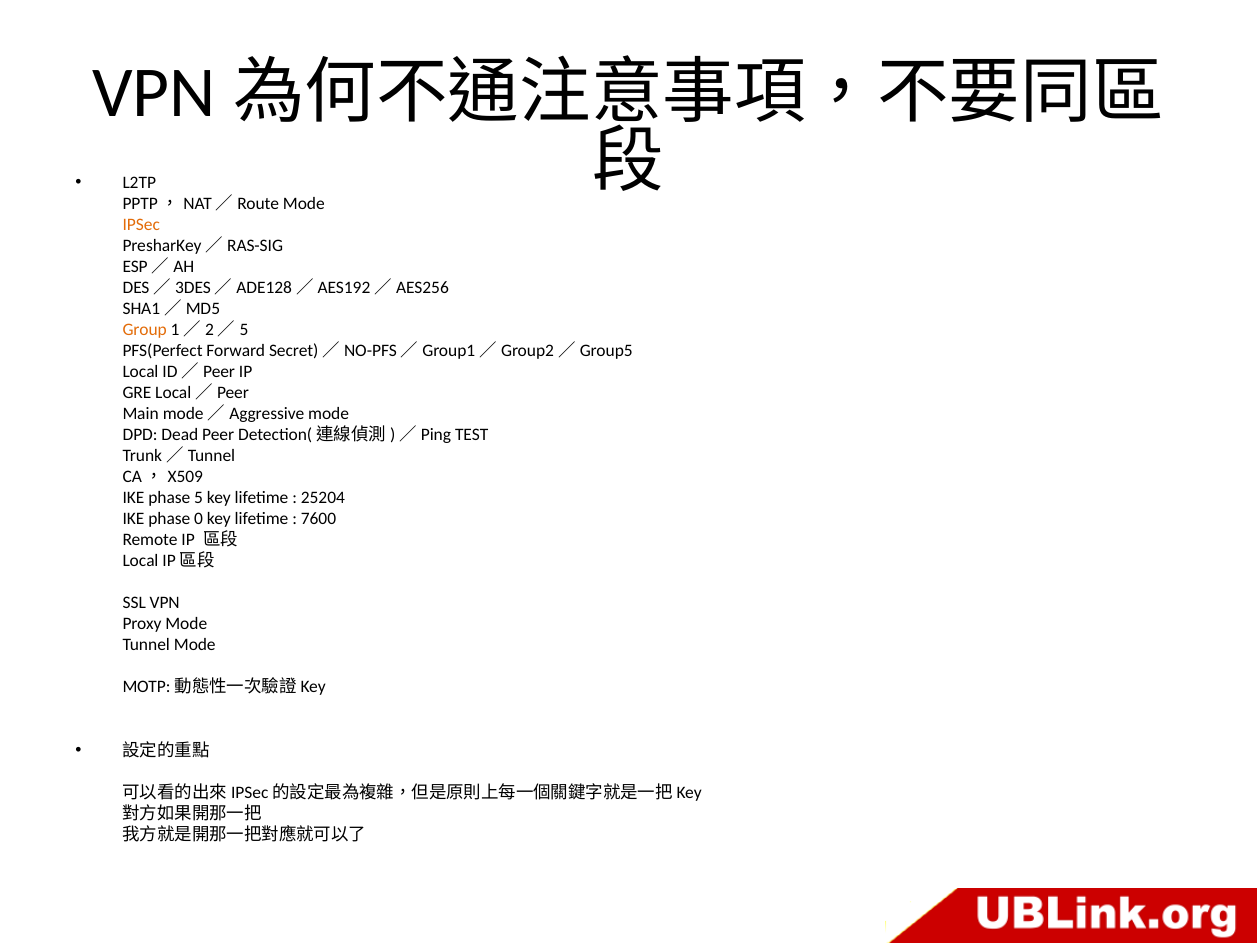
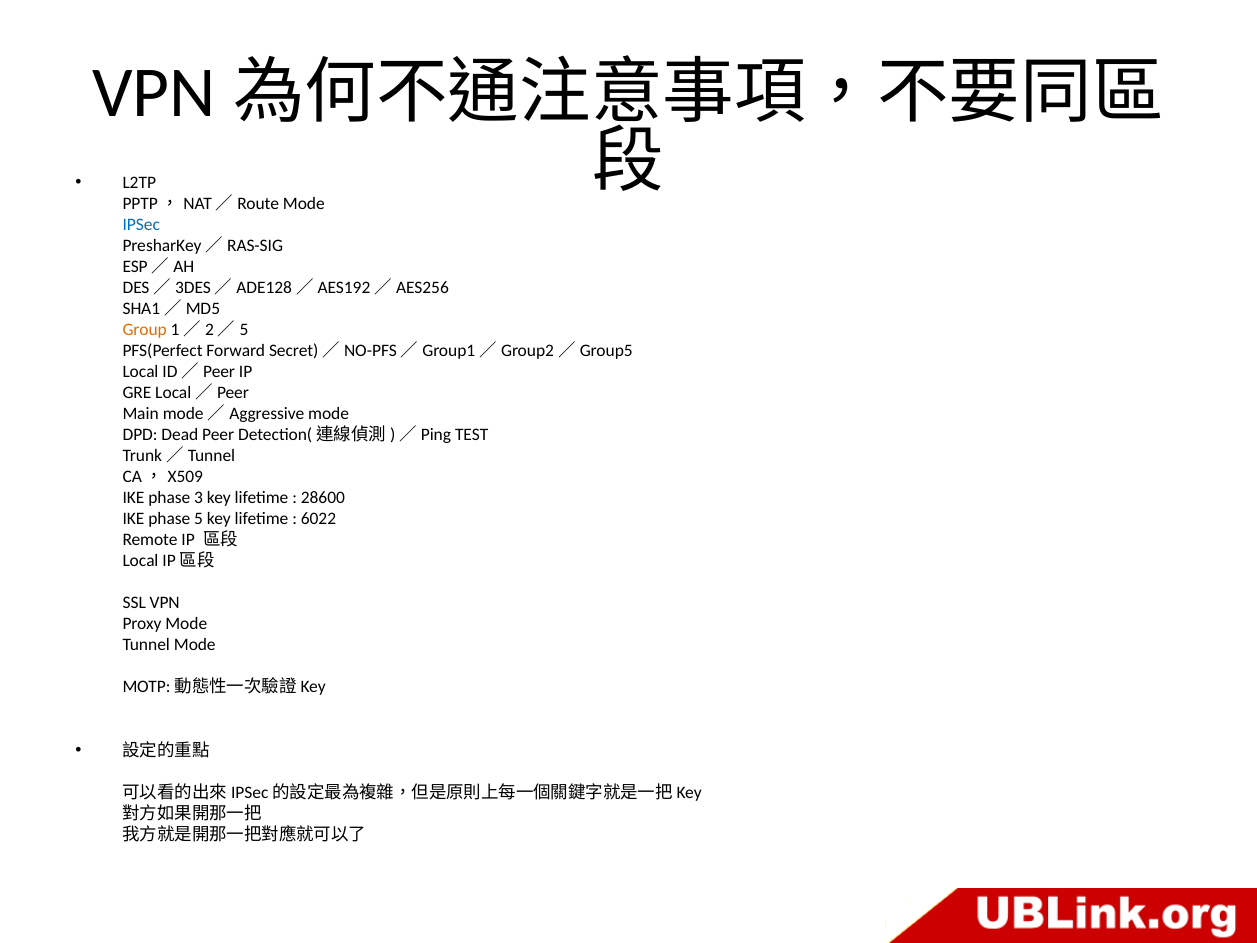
IPSec colour: orange -> blue
5: 5 -> 3
25204: 25204 -> 28600
0: 0 -> 5
7600: 7600 -> 6022
